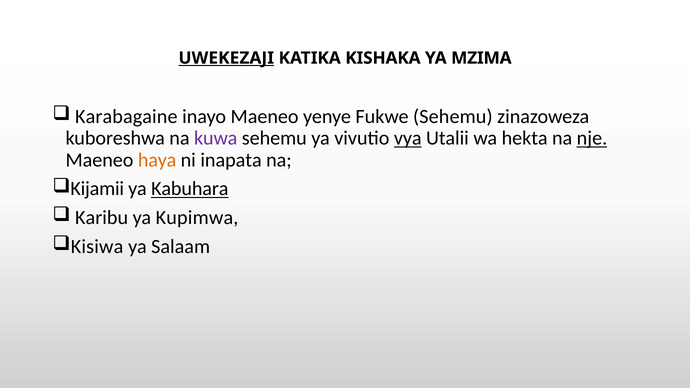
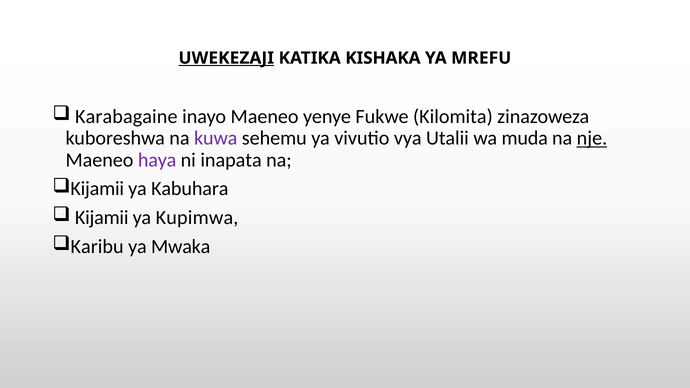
MZIMA: MZIMA -> MREFU
Fukwe Sehemu: Sehemu -> Kilomita
vya underline: present -> none
hekta: hekta -> muda
haya colour: orange -> purple
Kabuhara underline: present -> none
Karibu at (102, 218): Karibu -> Kijamii
Kisiwa: Kisiwa -> Karibu
Salaam: Salaam -> Mwaka
